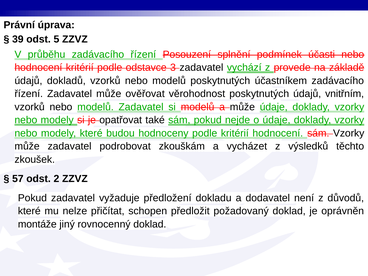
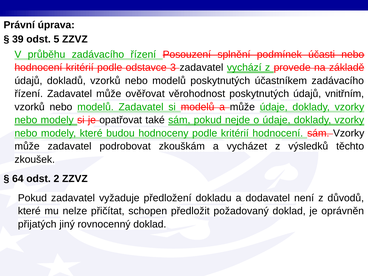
57: 57 -> 64
montáže: montáže -> přijatých
